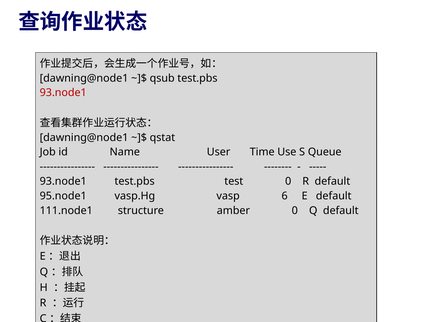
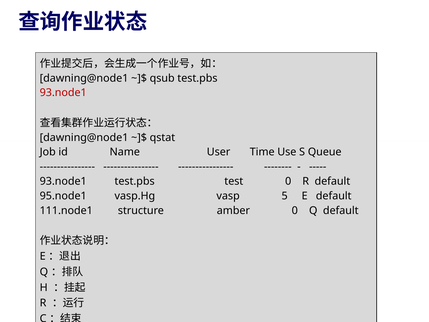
6: 6 -> 5
